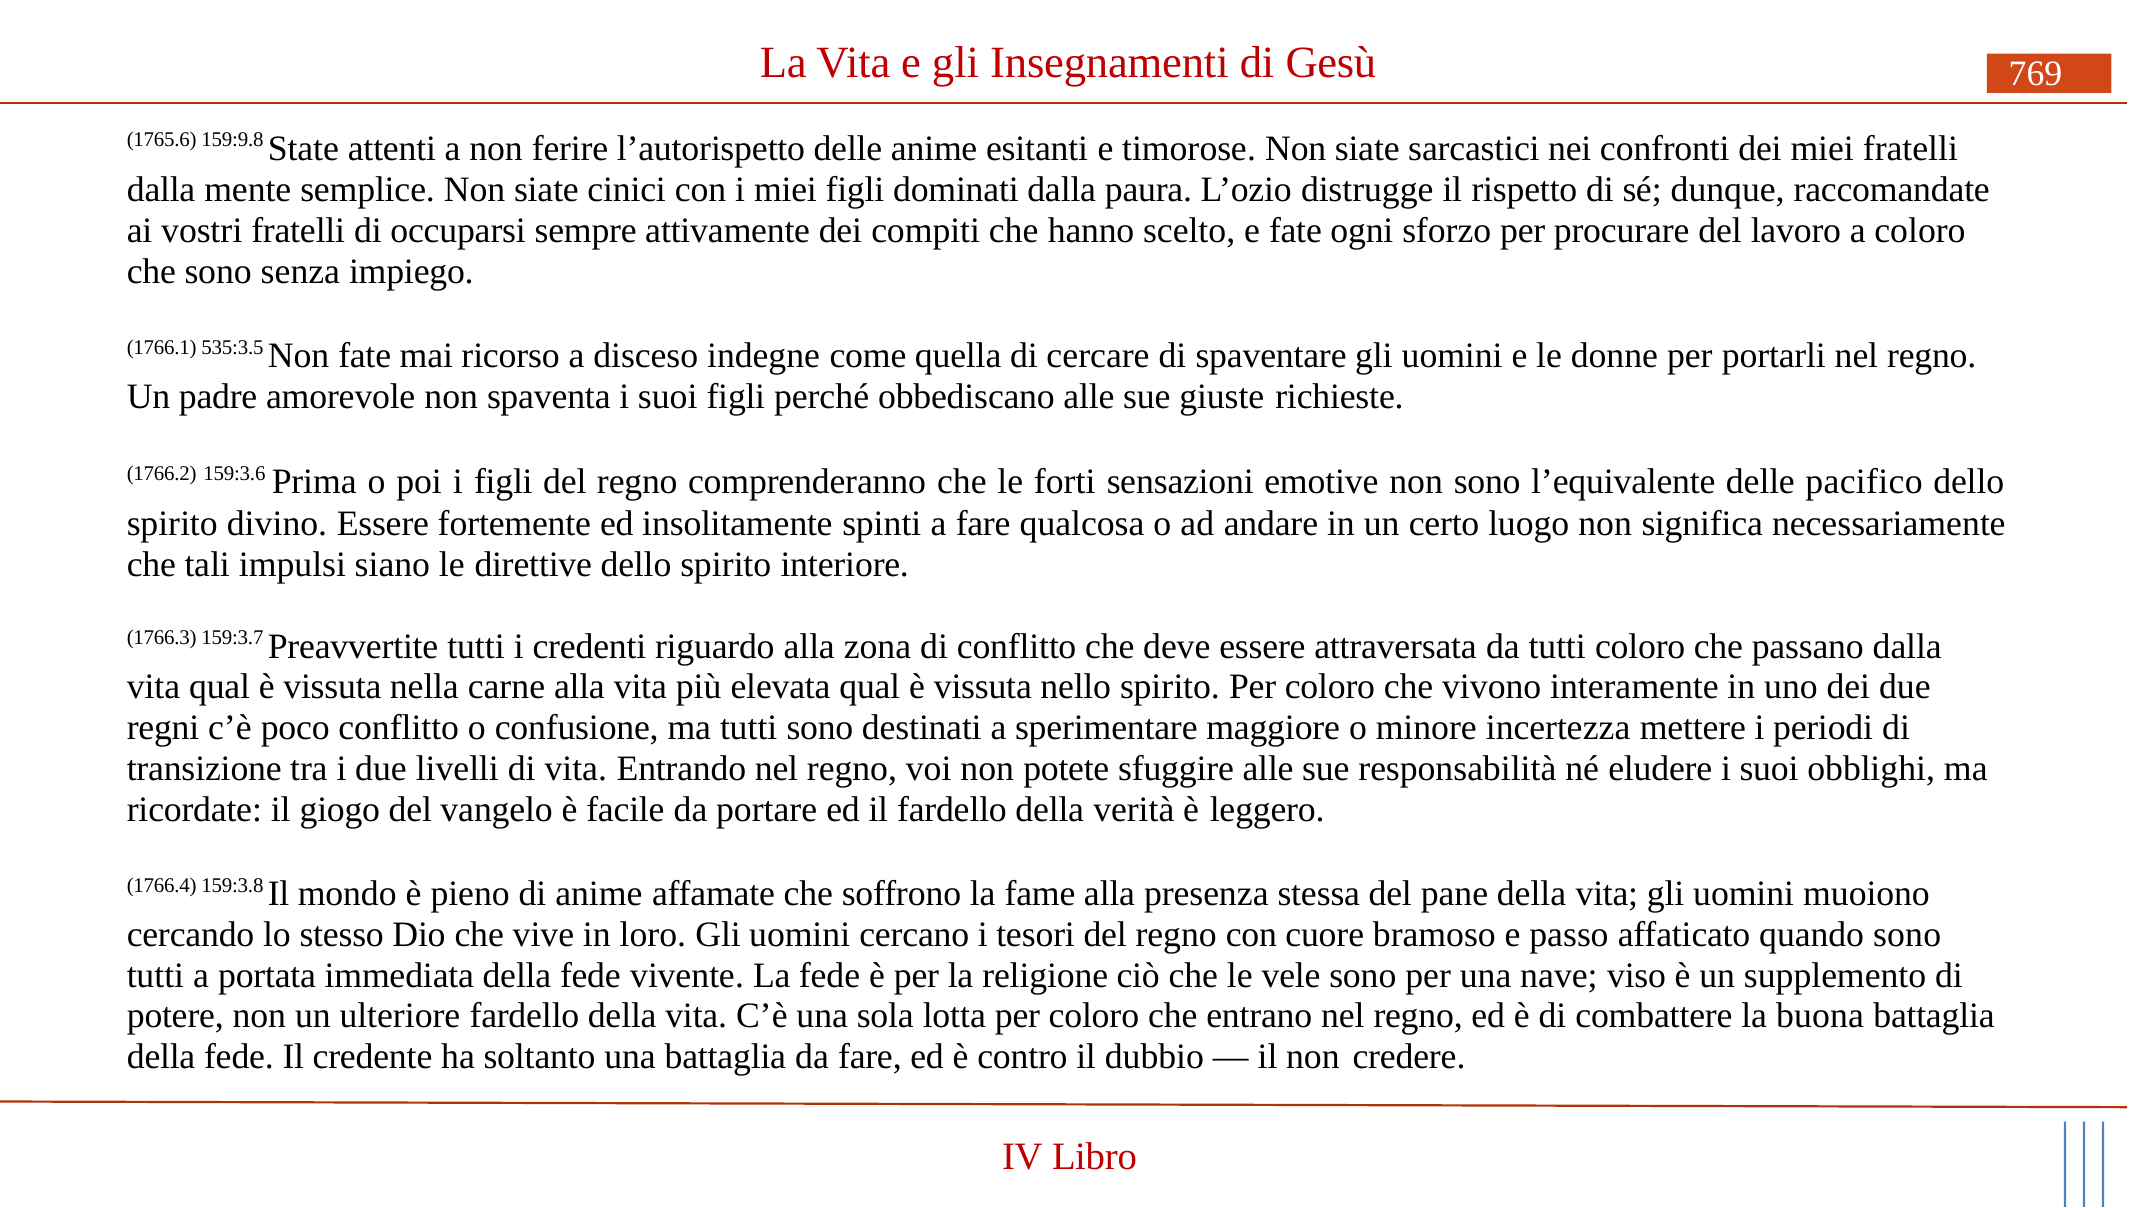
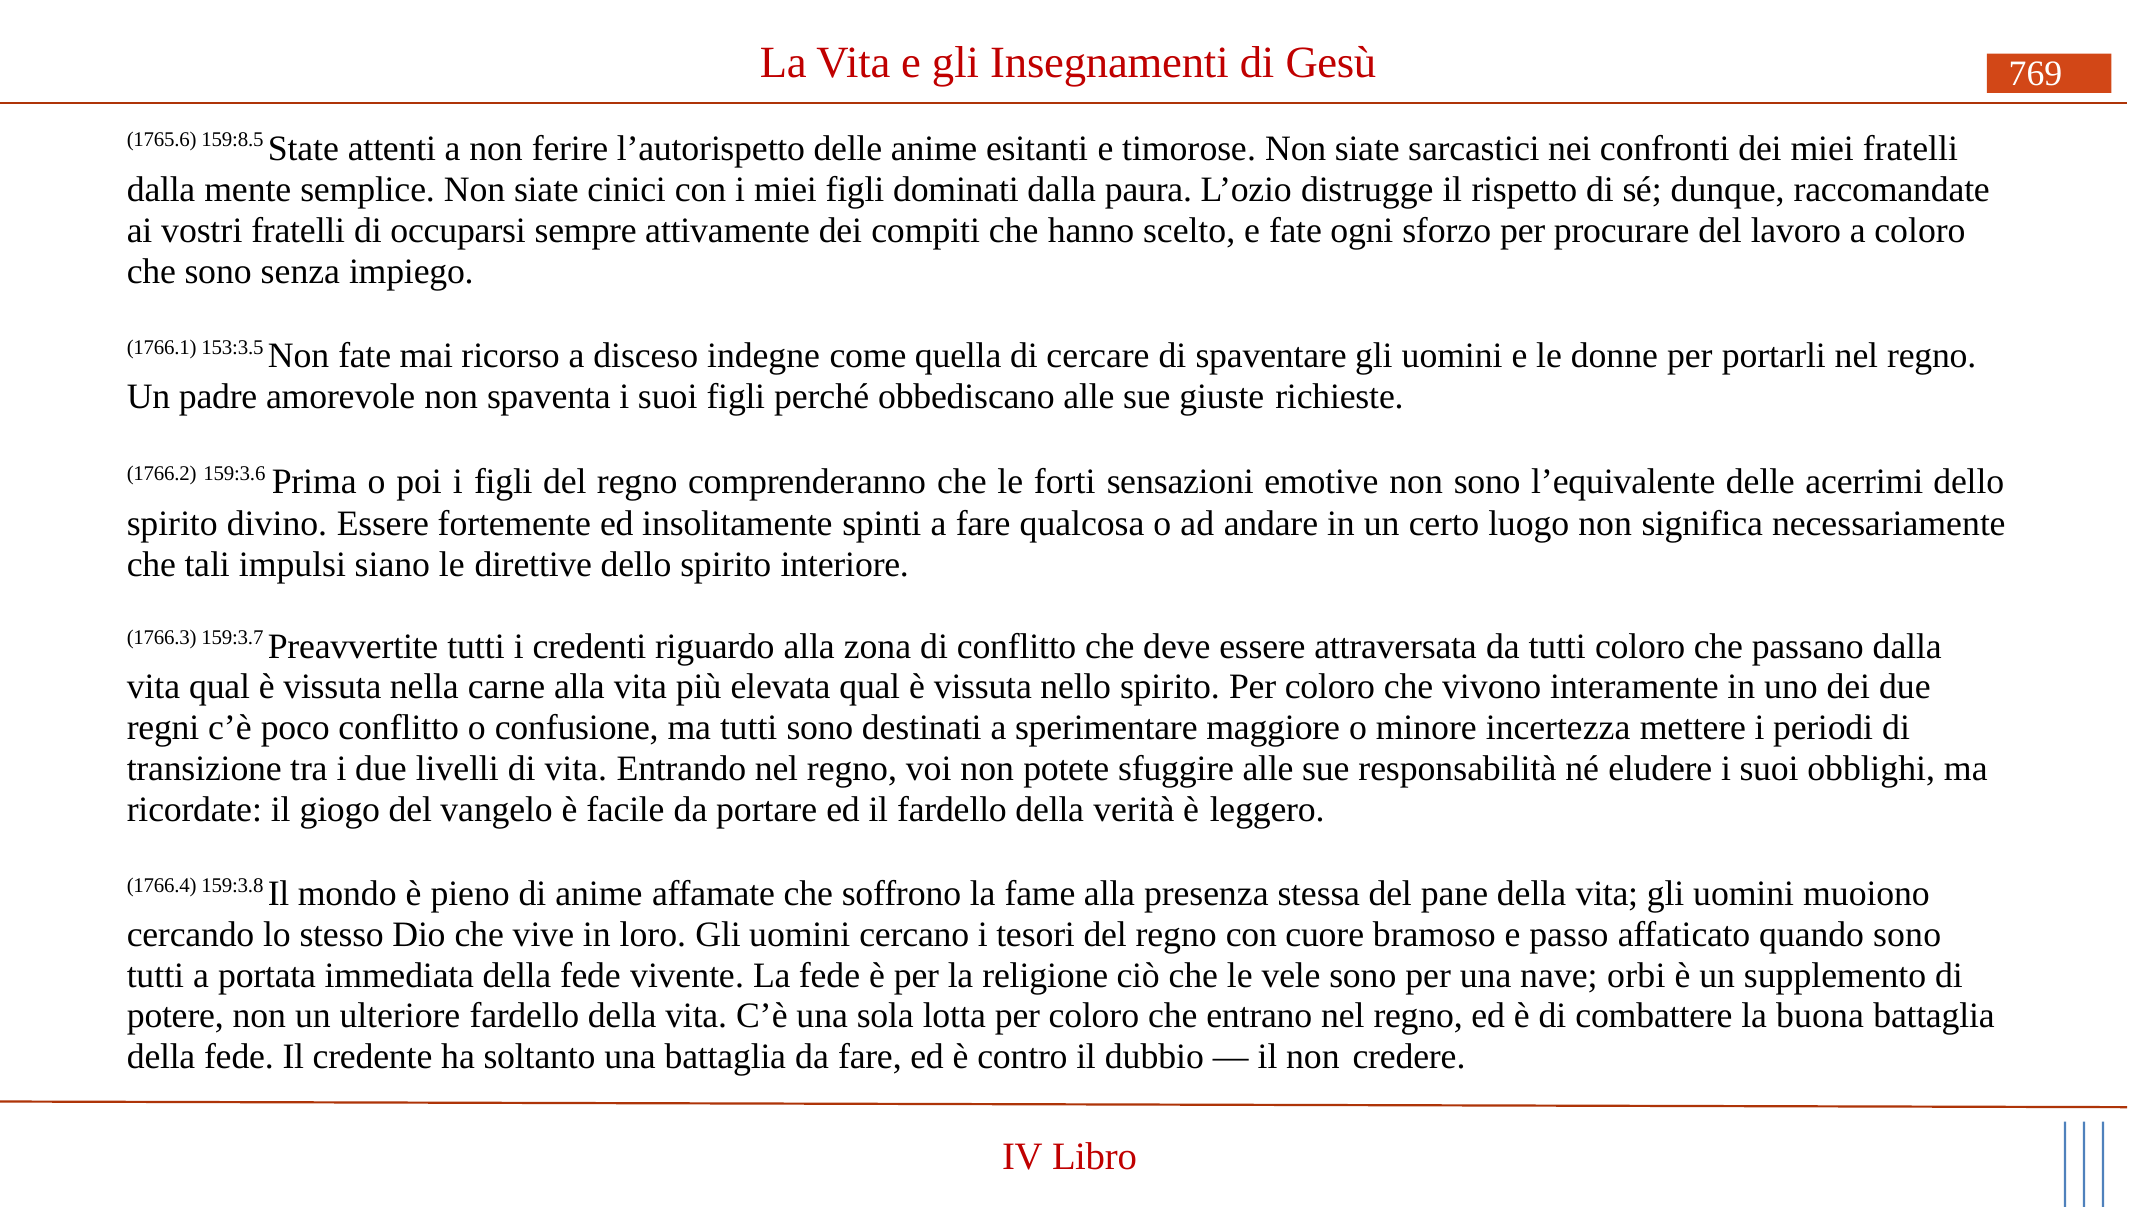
159:9.8: 159:9.8 -> 159:8.5
535:3.5: 535:3.5 -> 153:3.5
pacifico: pacifico -> acerrimi
viso: viso -> orbi
